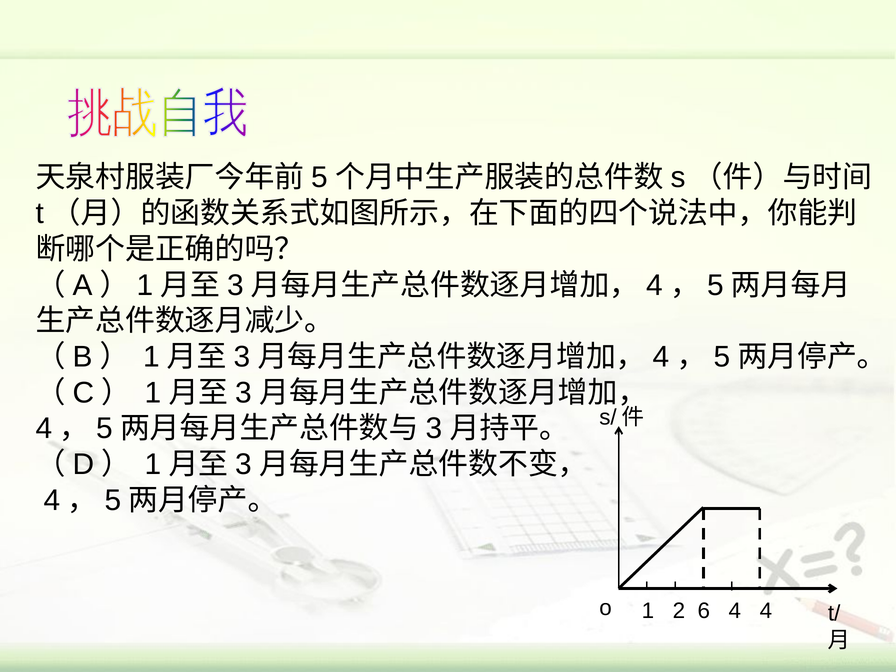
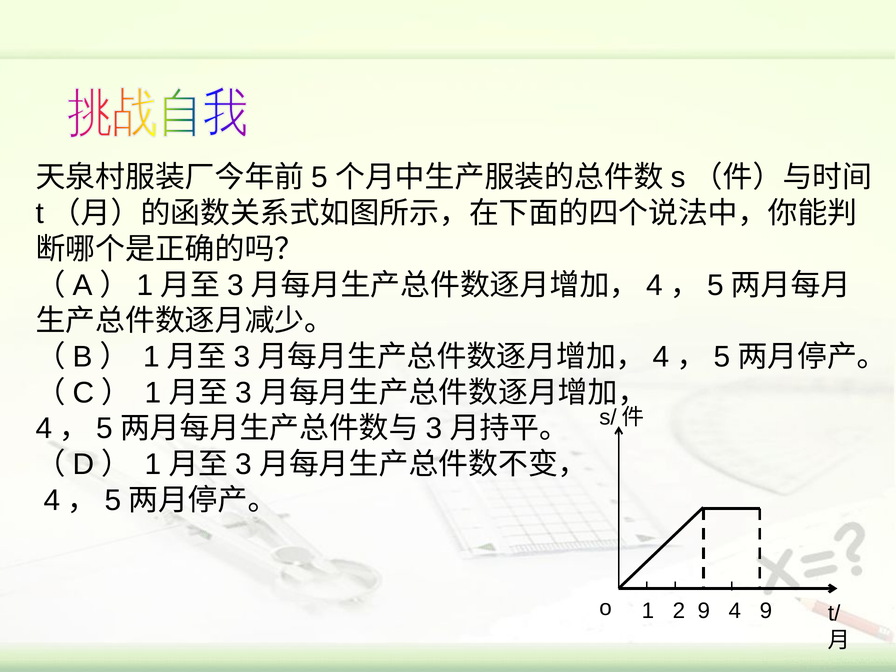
2 6: 6 -> 9
4 4: 4 -> 9
